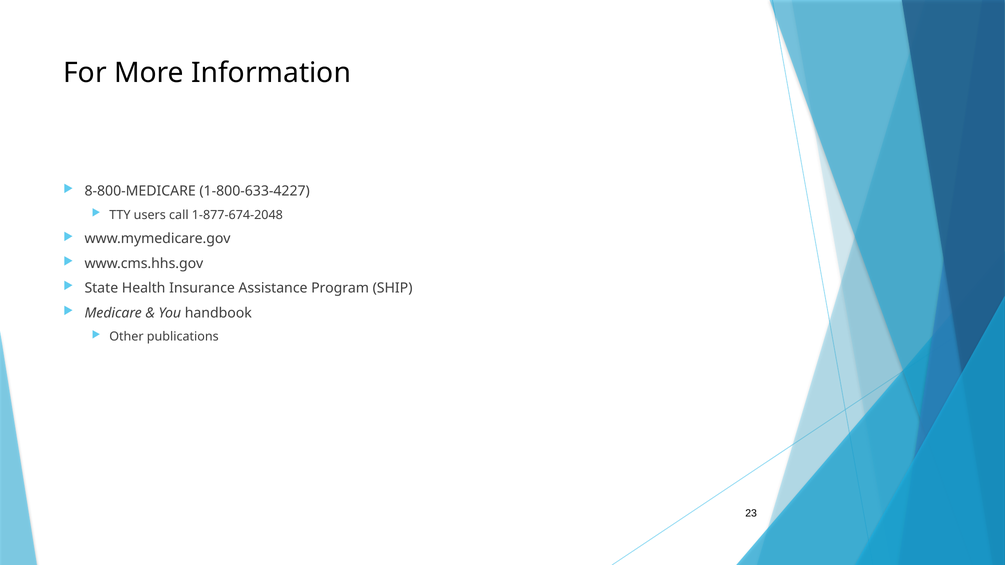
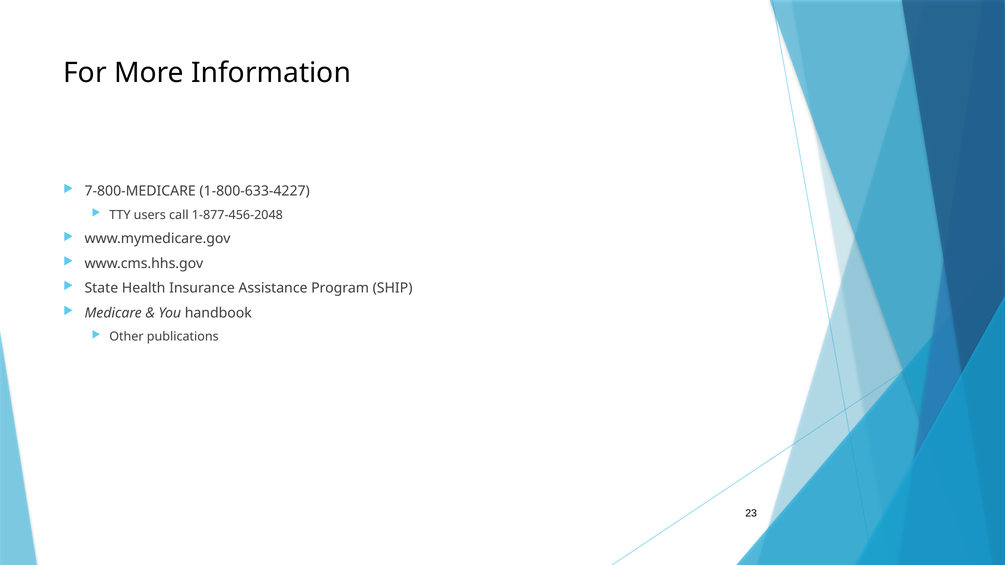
8-800-MEDICARE: 8-800-MEDICARE -> 7-800-MEDICARE
1-877-674-2048: 1-877-674-2048 -> 1-877-456-2048
